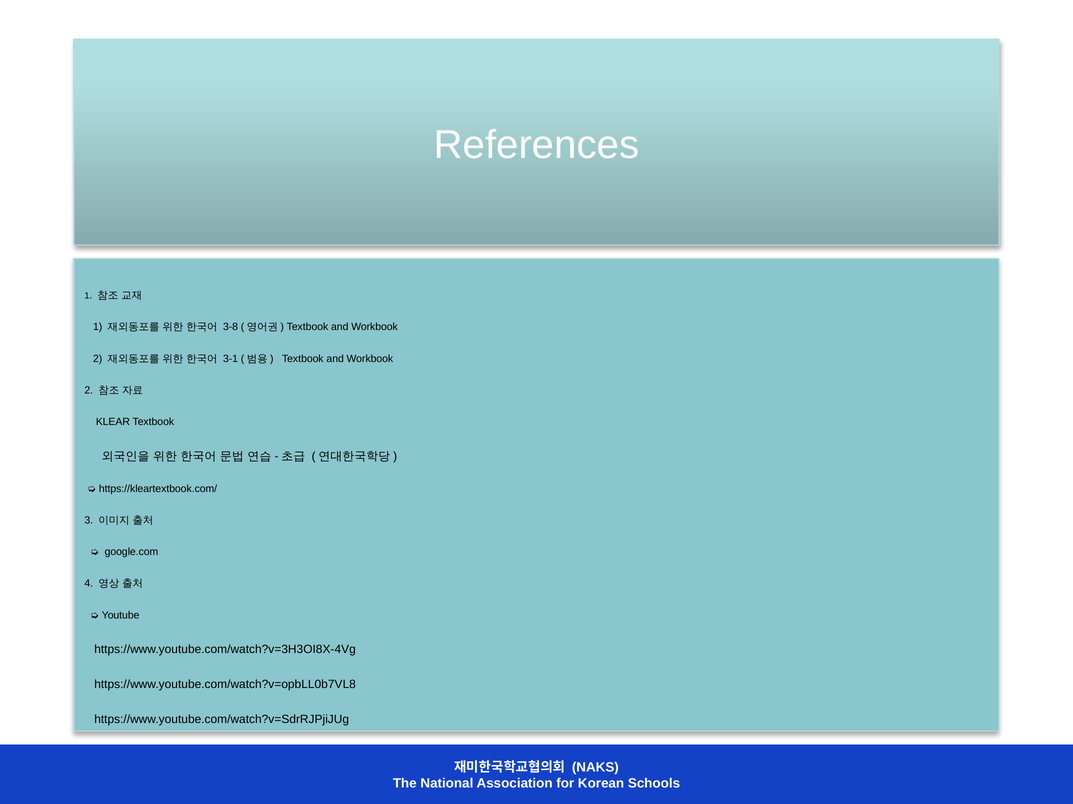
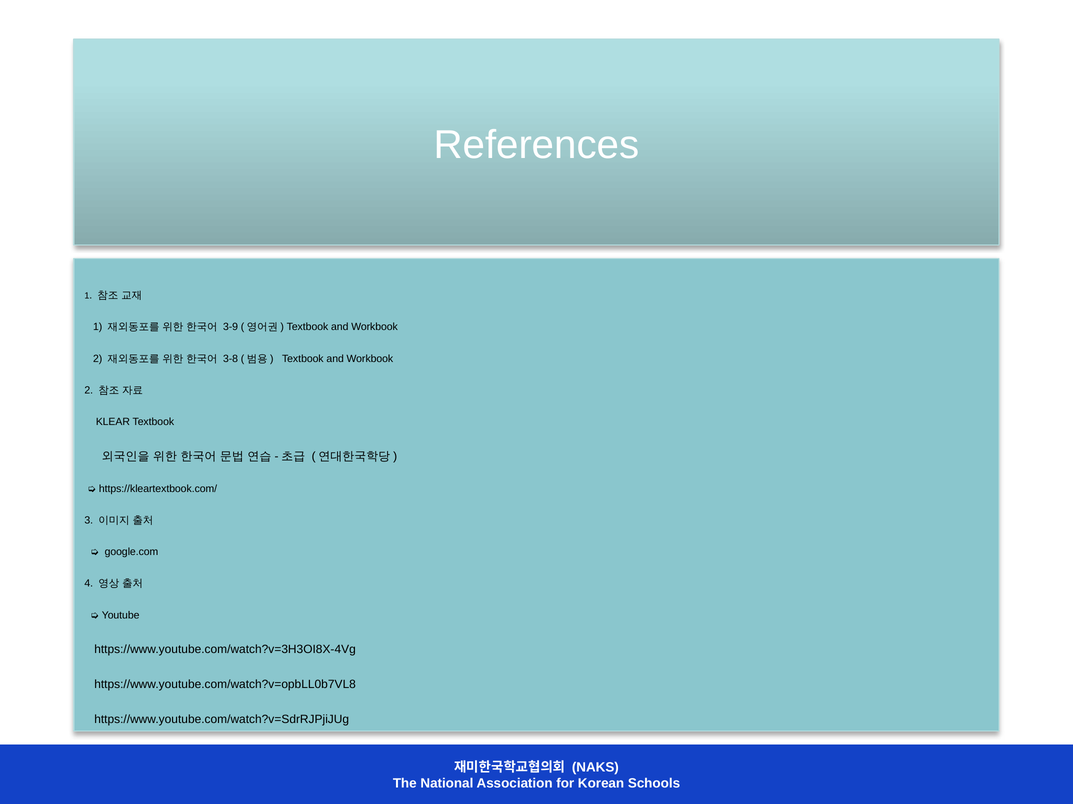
3-8: 3-8 -> 3-9
3-1: 3-1 -> 3-8
